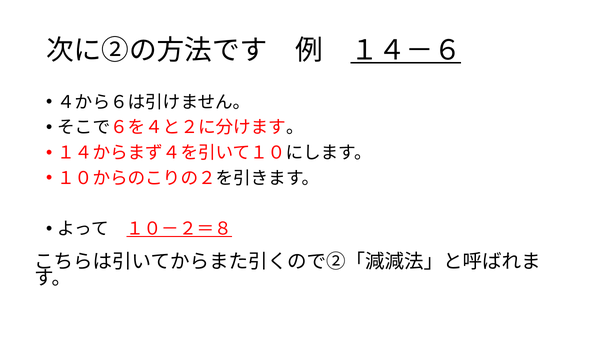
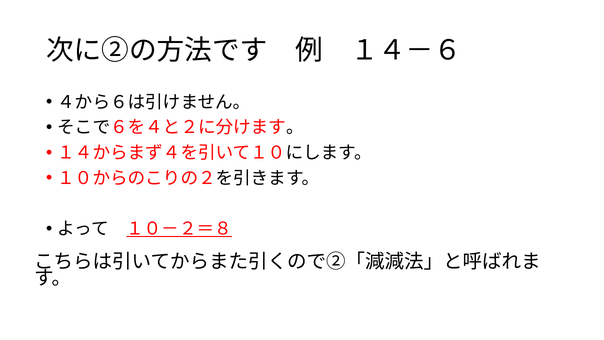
１４－６ underline: present -> none
